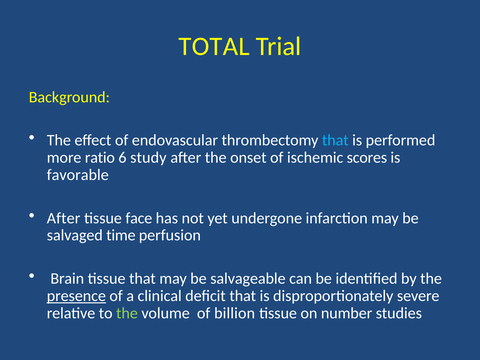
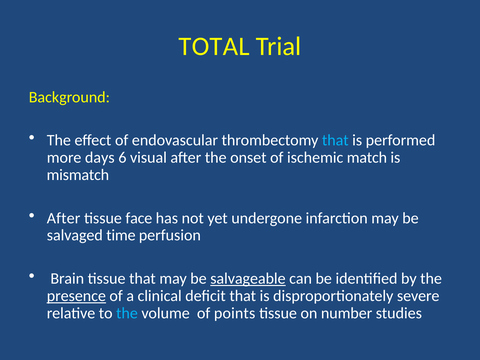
ratio: ratio -> days
study: study -> visual
scores: scores -> match
favorable: favorable -> mismatch
salvageable underline: none -> present
the at (127, 313) colour: light green -> light blue
billion: billion -> points
